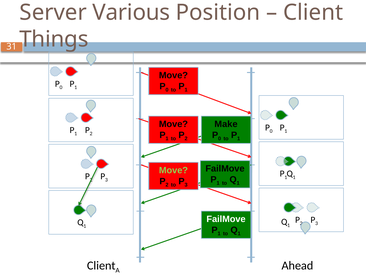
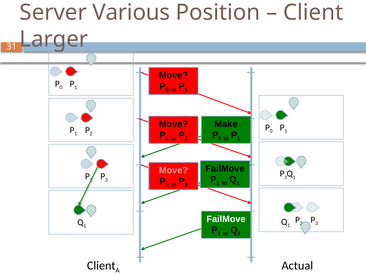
Things: Things -> Larger
Move at (173, 170) colour: light green -> pink
Ahead: Ahead -> Actual
